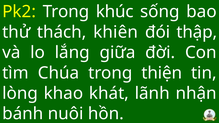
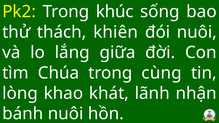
đói thập: thập -> nuôi
thiện: thiện -> cùng
